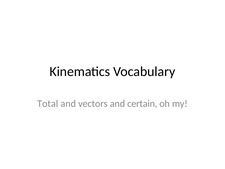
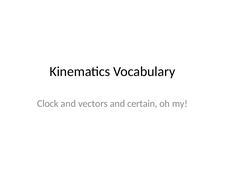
Total: Total -> Clock
